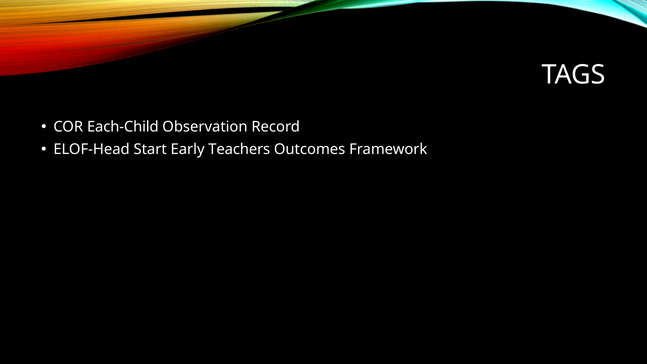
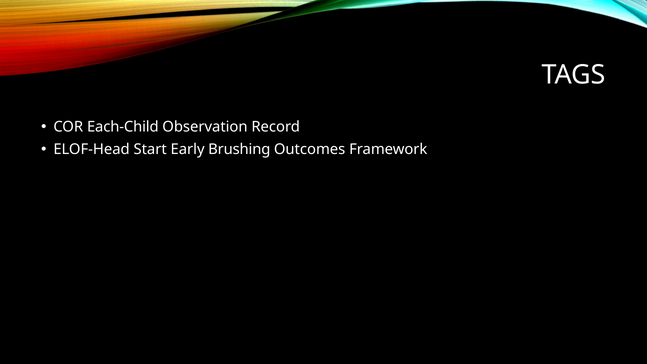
Teachers: Teachers -> Brushing
